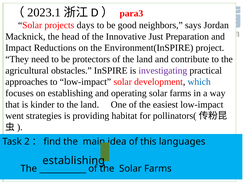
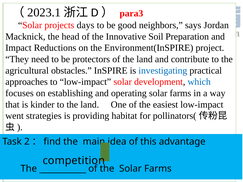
Just: Just -> Soil
investigating colour: purple -> blue
languages: languages -> advantage
establishing at (74, 161): establishing -> competition
